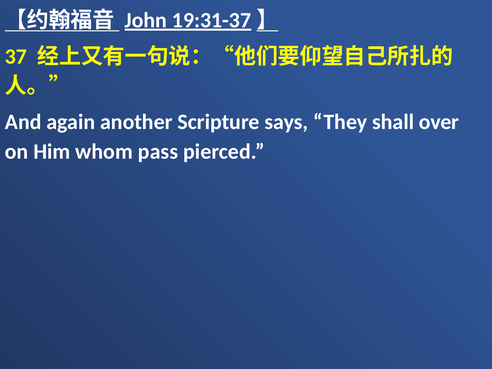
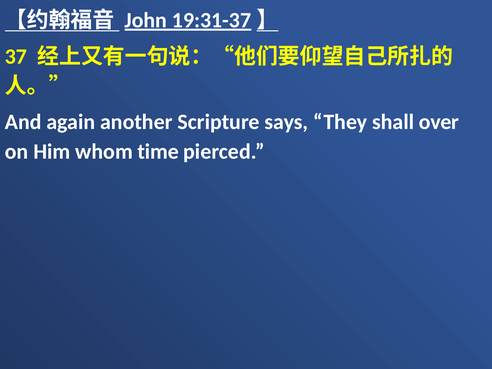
pass: pass -> time
